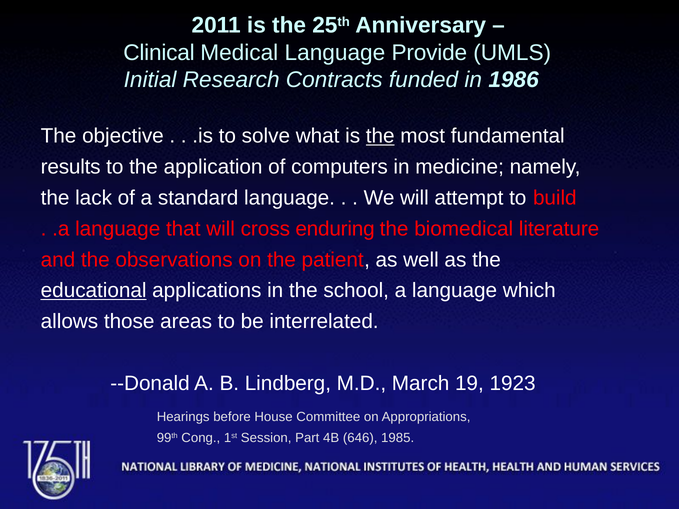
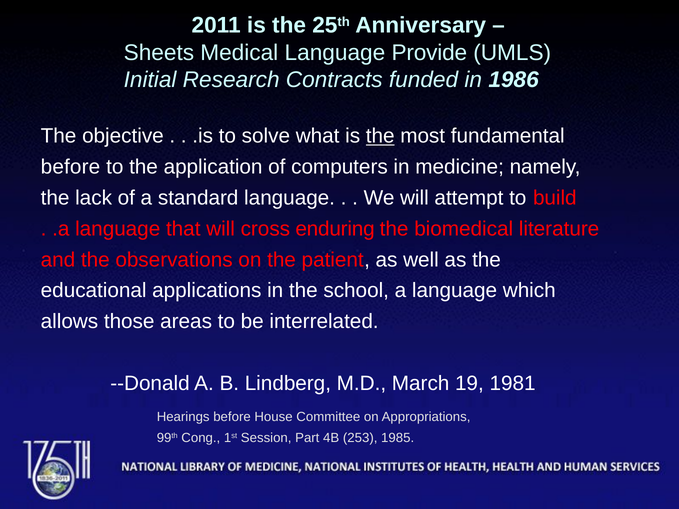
Clinical: Clinical -> Sheets
results at (71, 167): results -> before
educational underline: present -> none
1923: 1923 -> 1981
646: 646 -> 253
